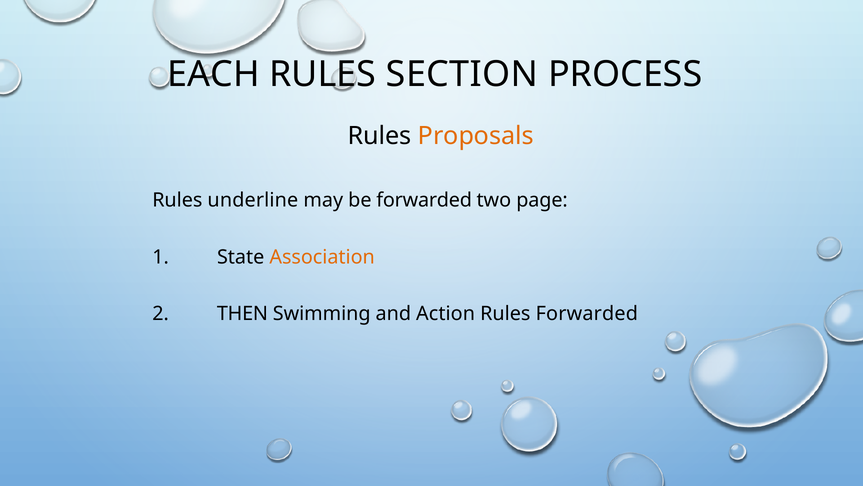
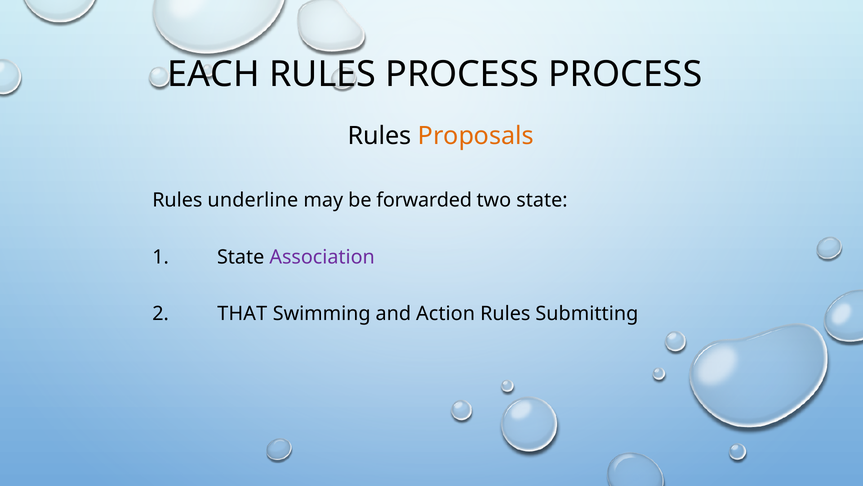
RULES SECTION: SECTION -> PROCESS
two page: page -> state
Association colour: orange -> purple
THEN: THEN -> THAT
Rules Forwarded: Forwarded -> Submitting
